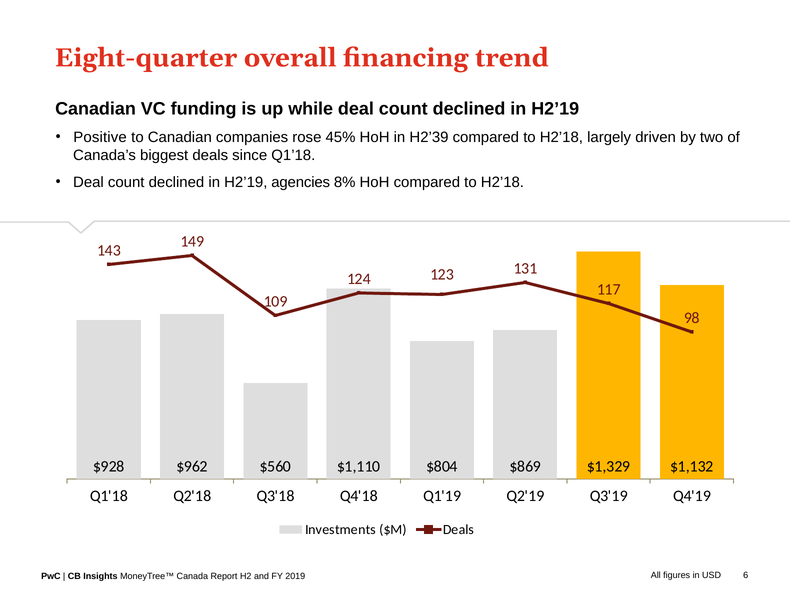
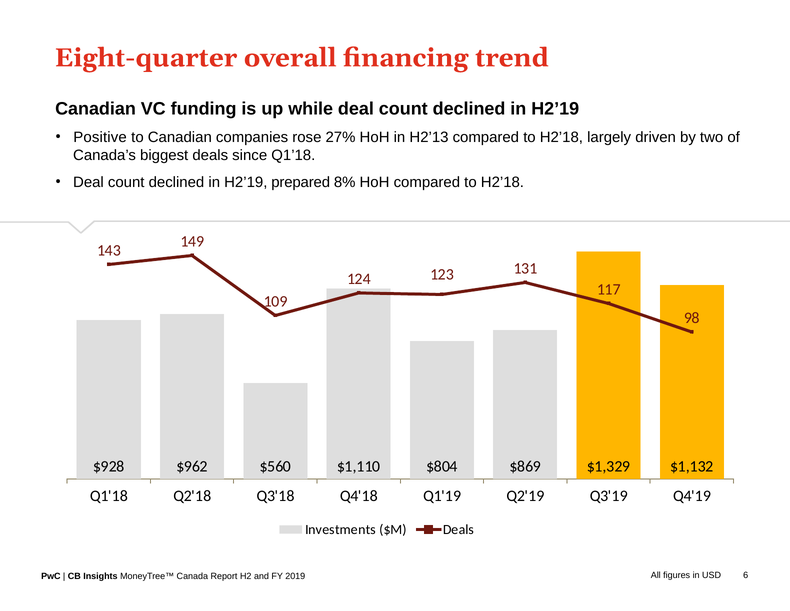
45%: 45% -> 27%
H2’39: H2’39 -> H2’13
agencies: agencies -> prepared
